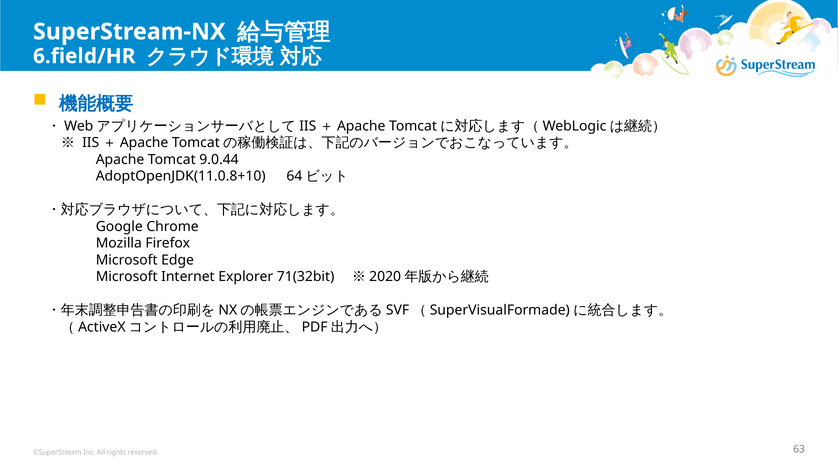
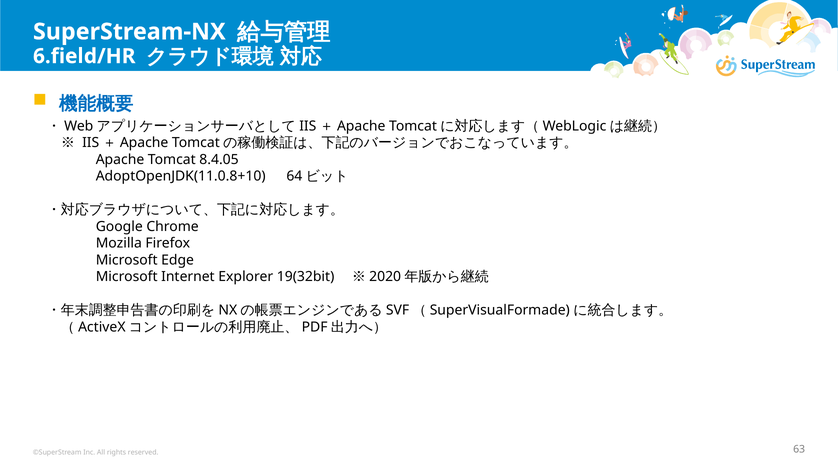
9.0.44: 9.0.44 -> 8.4.05
71(32bit: 71(32bit -> 19(32bit
